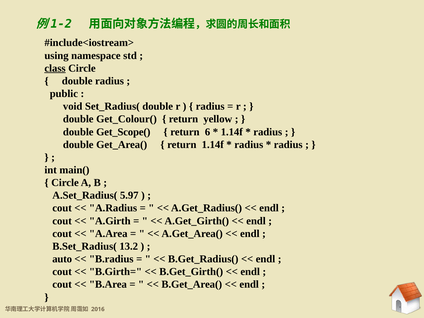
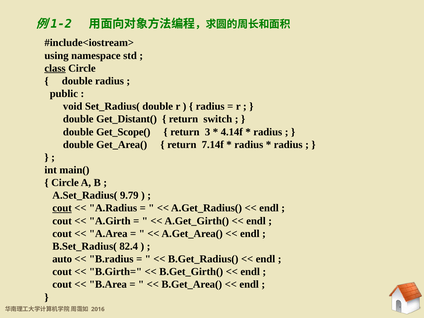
Get_Colour(: Get_Colour( -> Get_Distant(
yellow: yellow -> switch
6: 6 -> 3
1.14f at (232, 132): 1.14f -> 4.14f
return 1.14f: 1.14f -> 7.14f
5.97: 5.97 -> 9.79
cout at (62, 208) underline: none -> present
13.2: 13.2 -> 82.4
